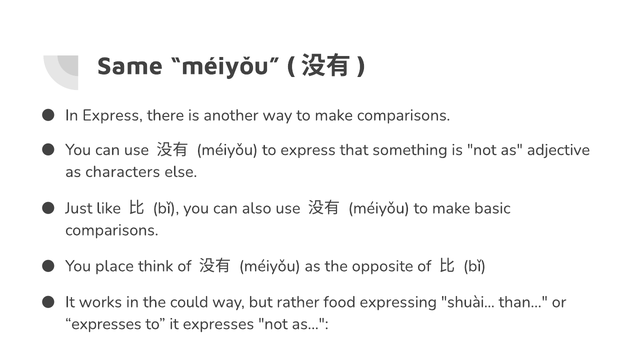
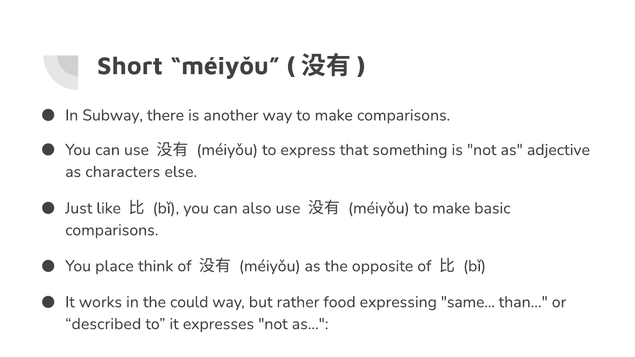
Same: Same -> Short
In Express: Express -> Subway
shuài: shuài -> same
expresses at (103, 324): expresses -> described
